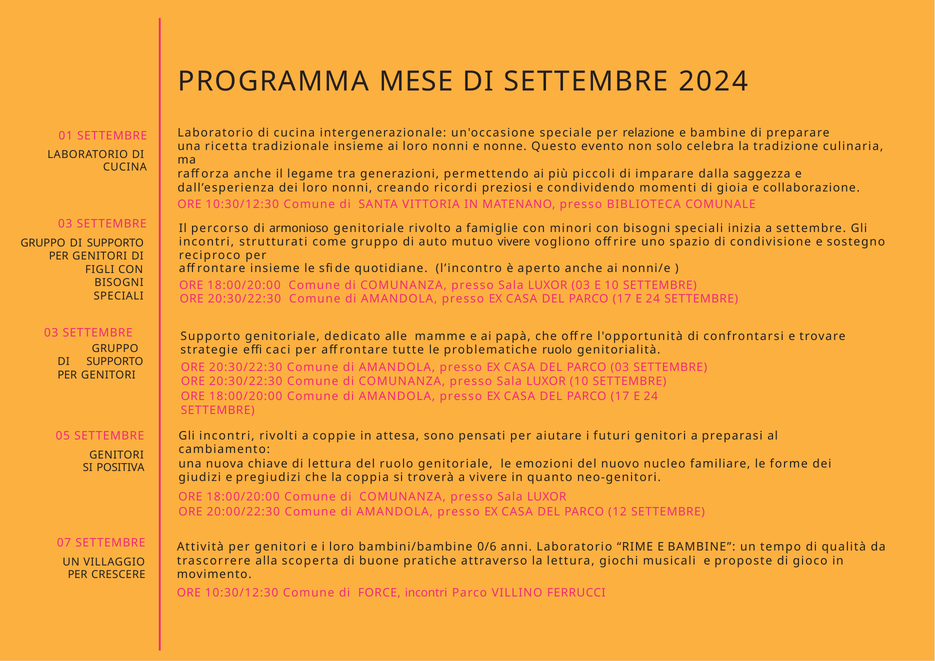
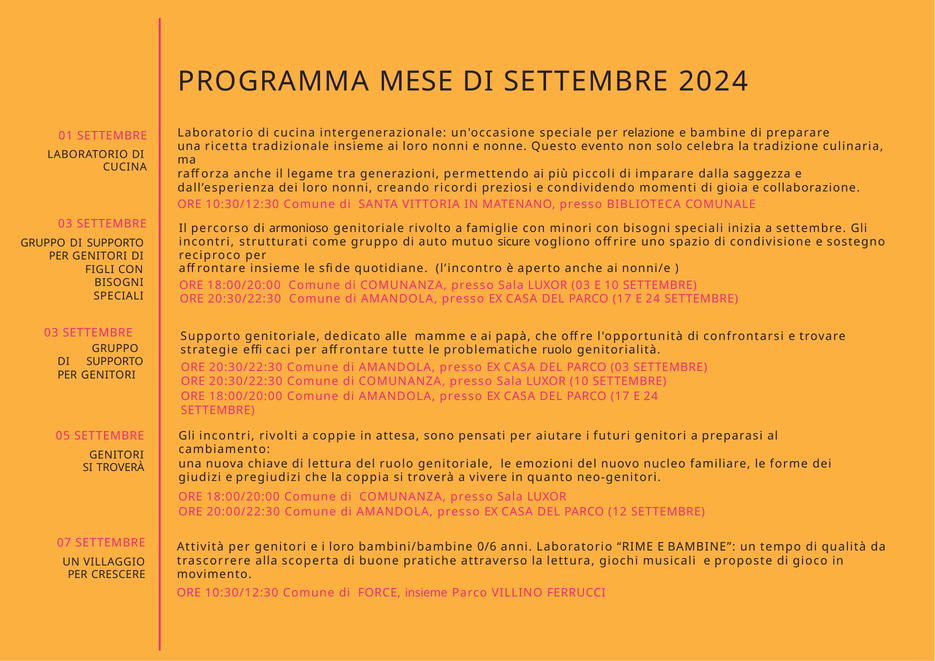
mutuo vivere: vivere -> sicure
POSITIVA at (121, 468): POSITIVA -> TROVERÀ
FORCE incontri: incontri -> insieme
